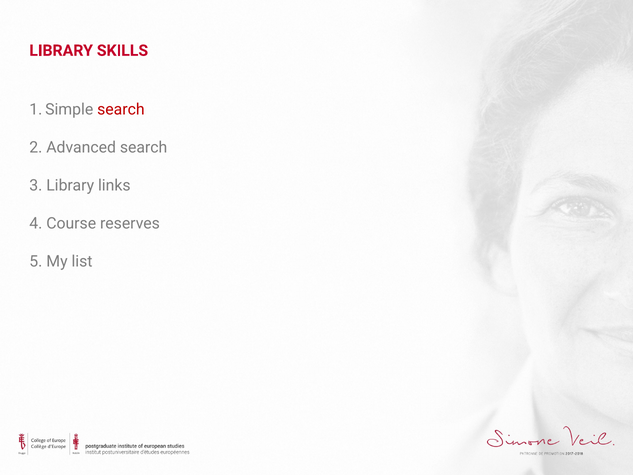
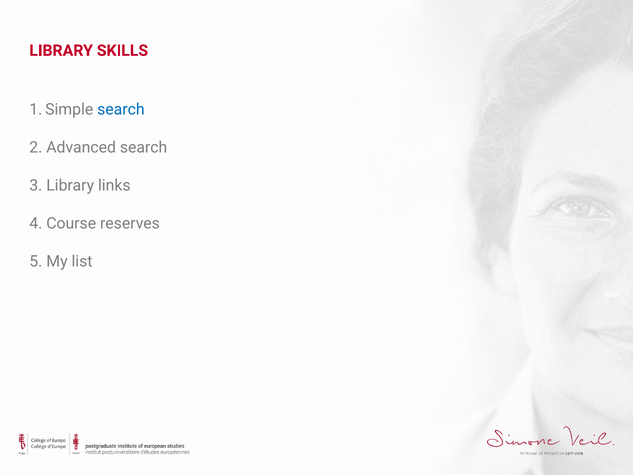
search at (121, 109) colour: red -> blue
